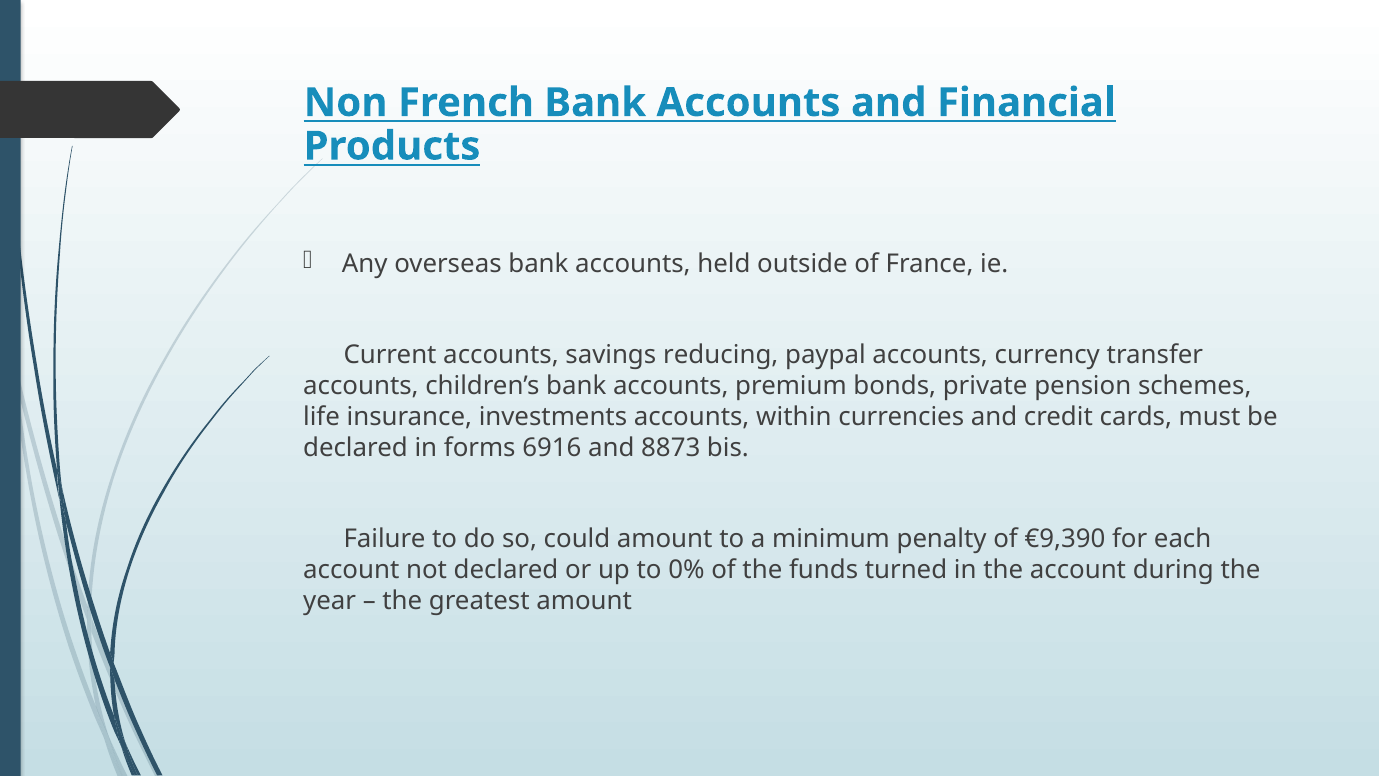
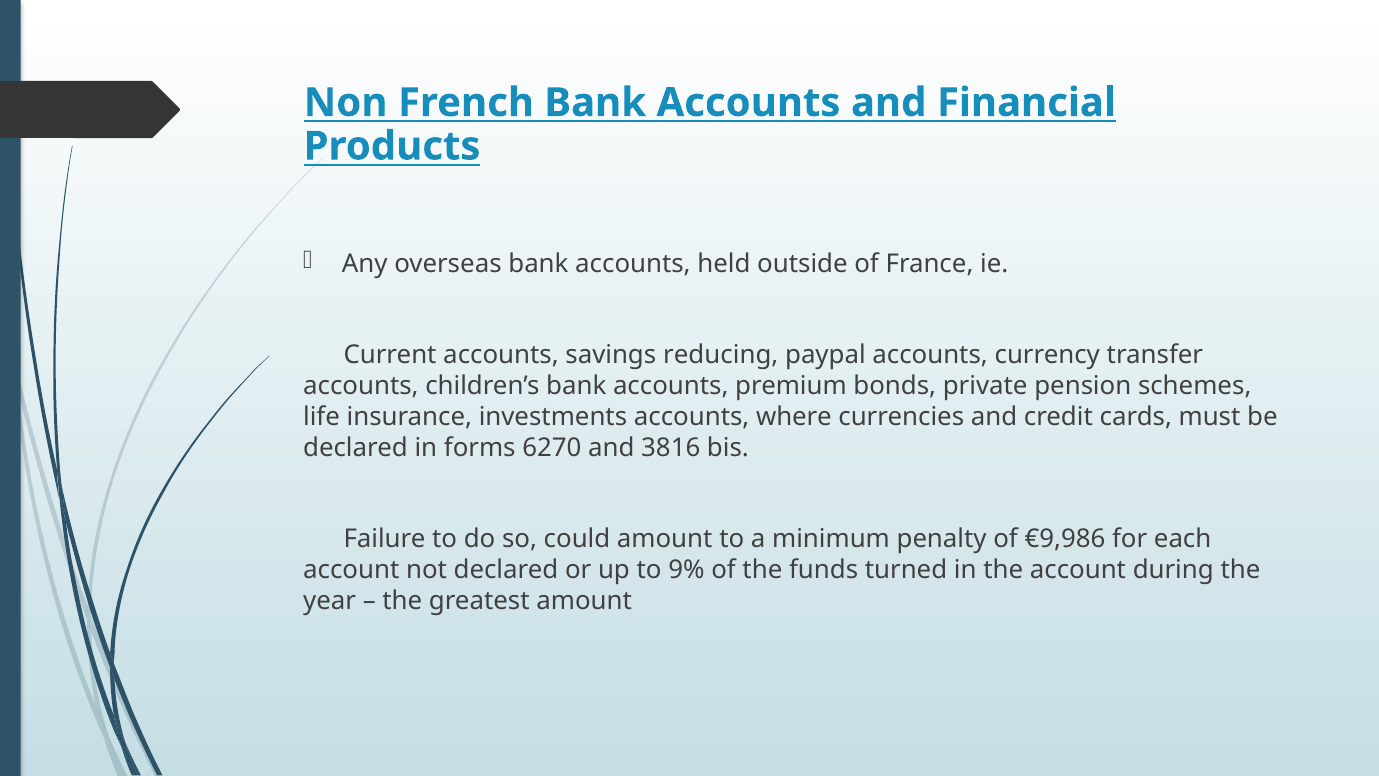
within: within -> where
6916: 6916 -> 6270
8873: 8873 -> 3816
€9,390: €9,390 -> €9,986
0%: 0% -> 9%
